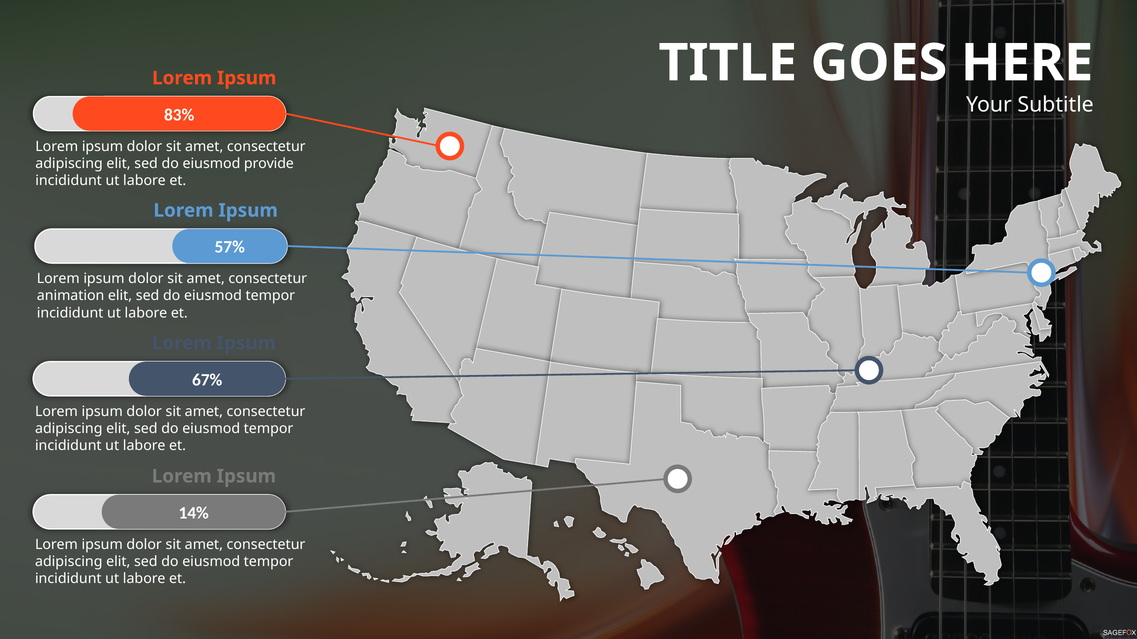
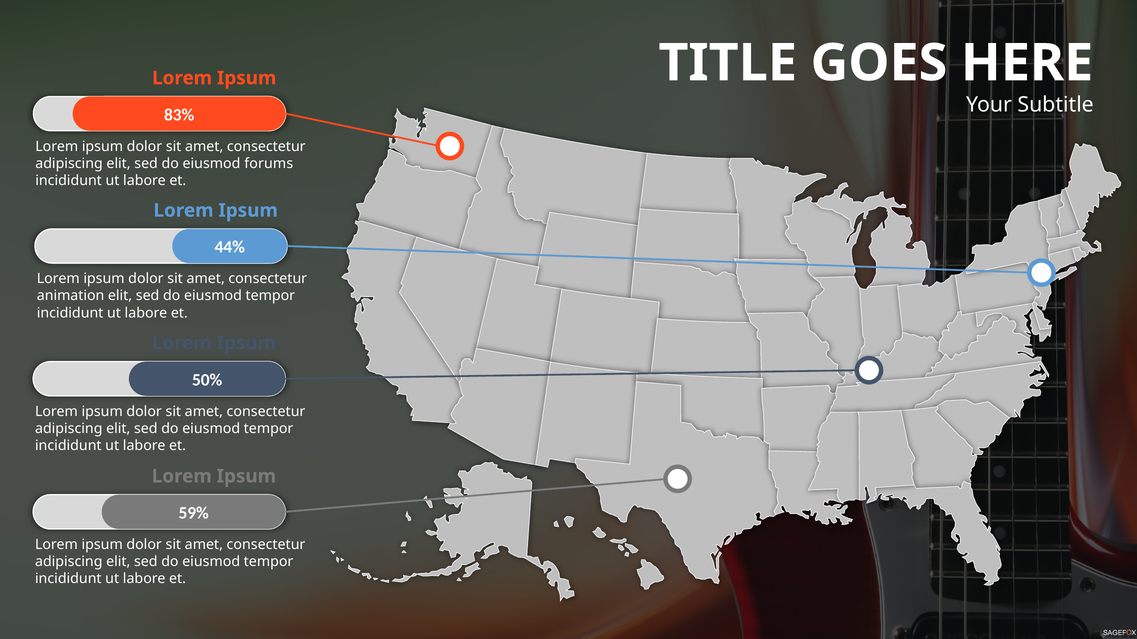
provide: provide -> forums
57%: 57% -> 44%
67%: 67% -> 50%
14%: 14% -> 59%
